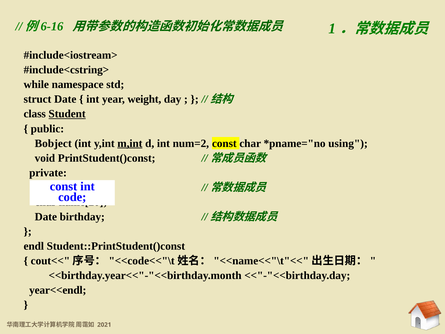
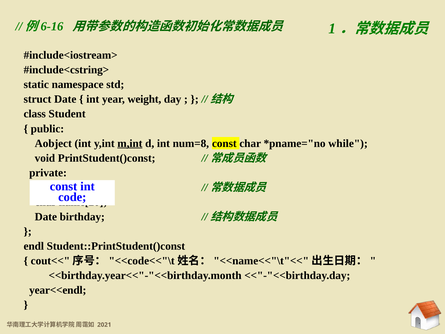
while: while -> static
Student underline: present -> none
Bobject: Bobject -> Aobject
num=2: num=2 -> num=8
using: using -> while
